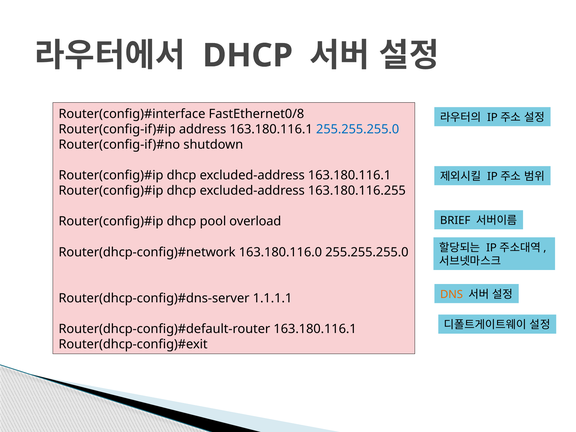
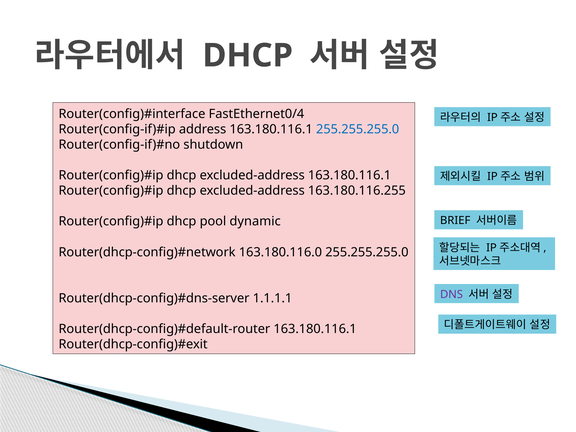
FastEthernet0/8: FastEthernet0/8 -> FastEthernet0/4
overload: overload -> dynamic
DNS colour: orange -> purple
